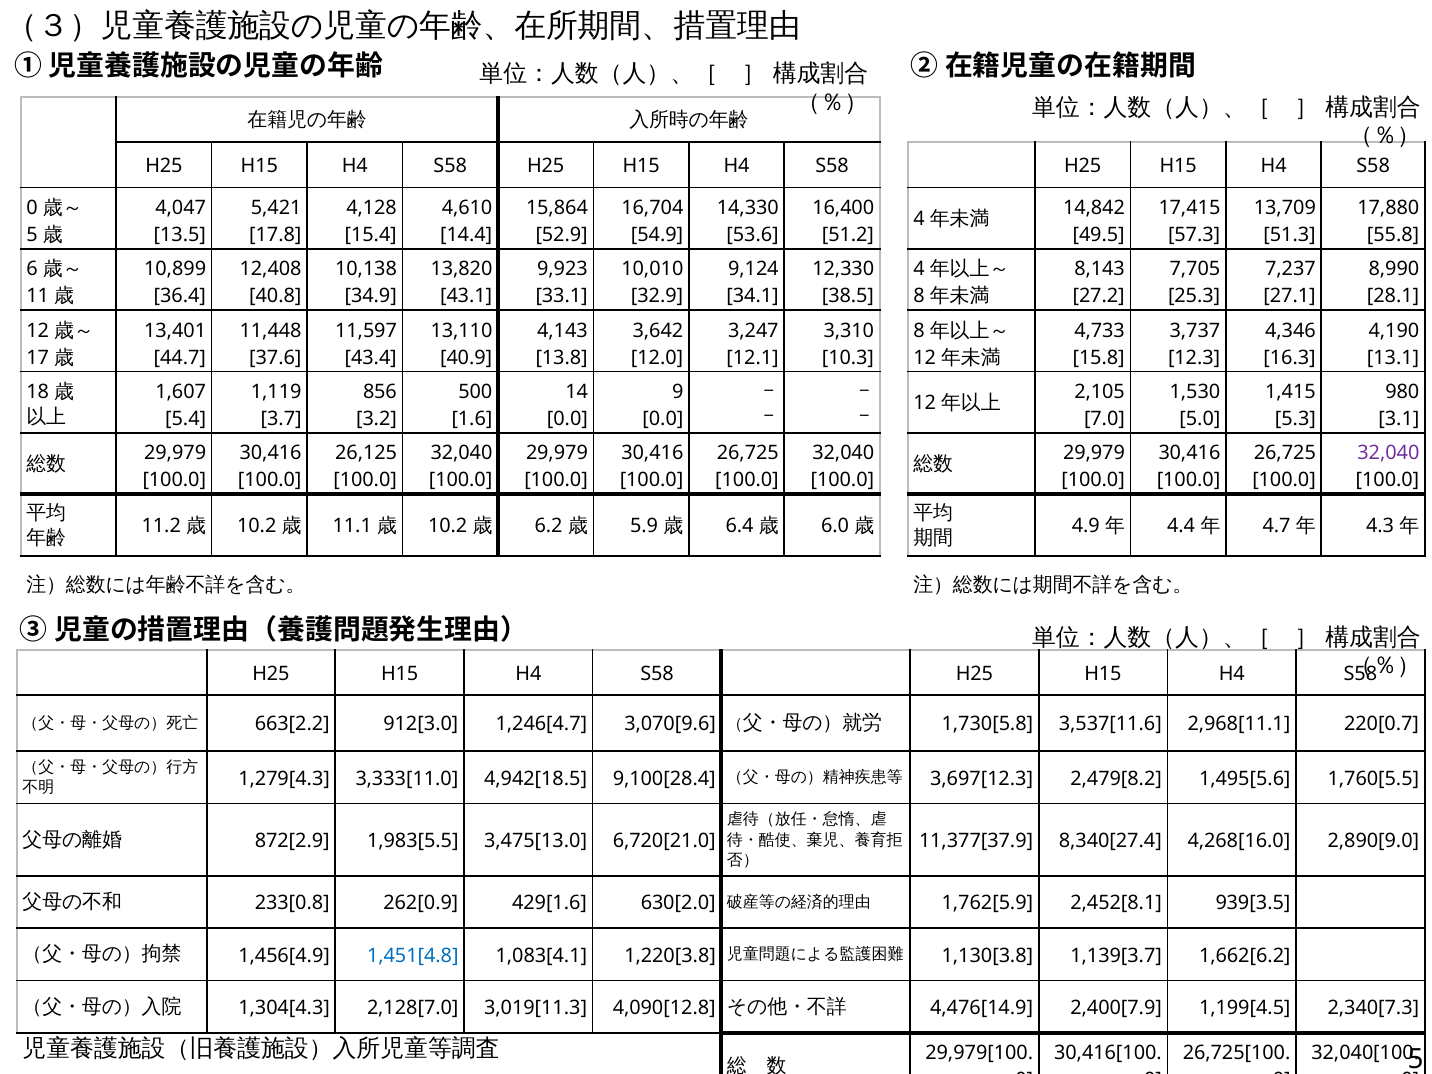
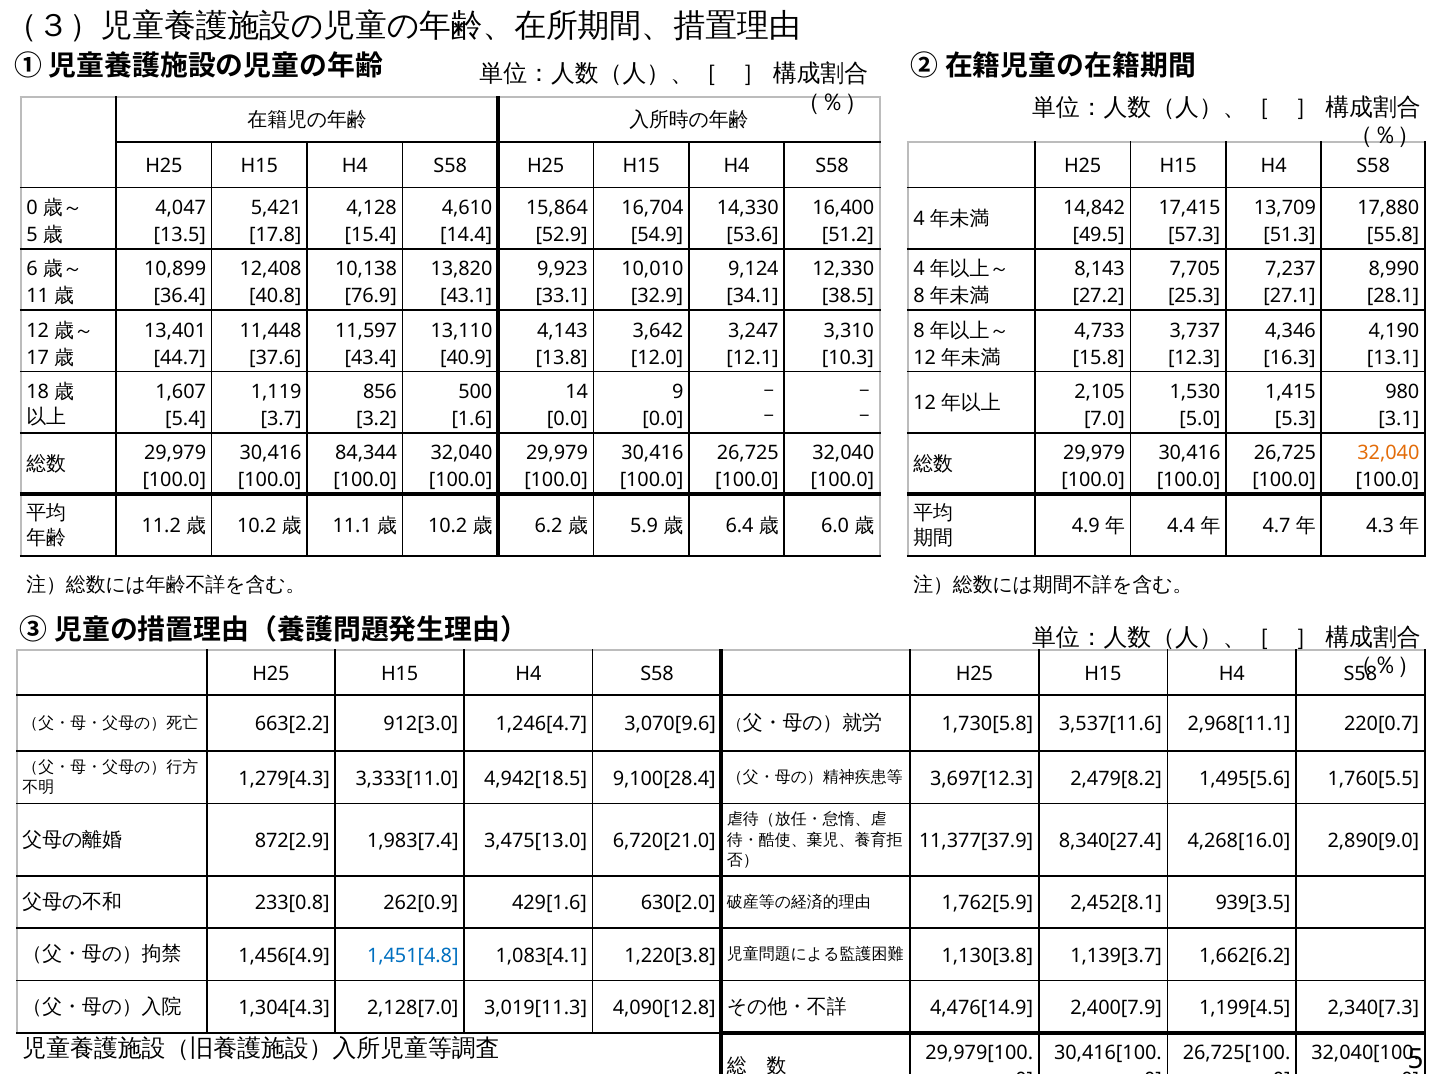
34.9: 34.9 -> 76.9
26,125: 26,125 -> 84,344
32,040 at (1388, 453) colour: purple -> orange
1,983[5.5: 1,983[5.5 -> 1,983[7.4
